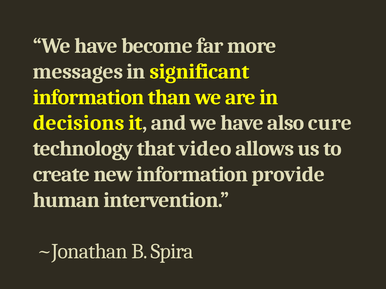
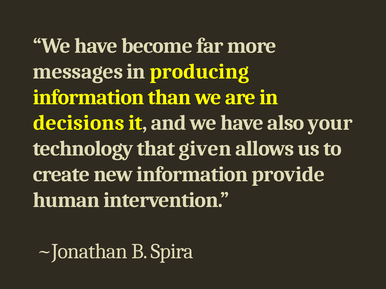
significant: significant -> producing
cure: cure -> your
video: video -> given
